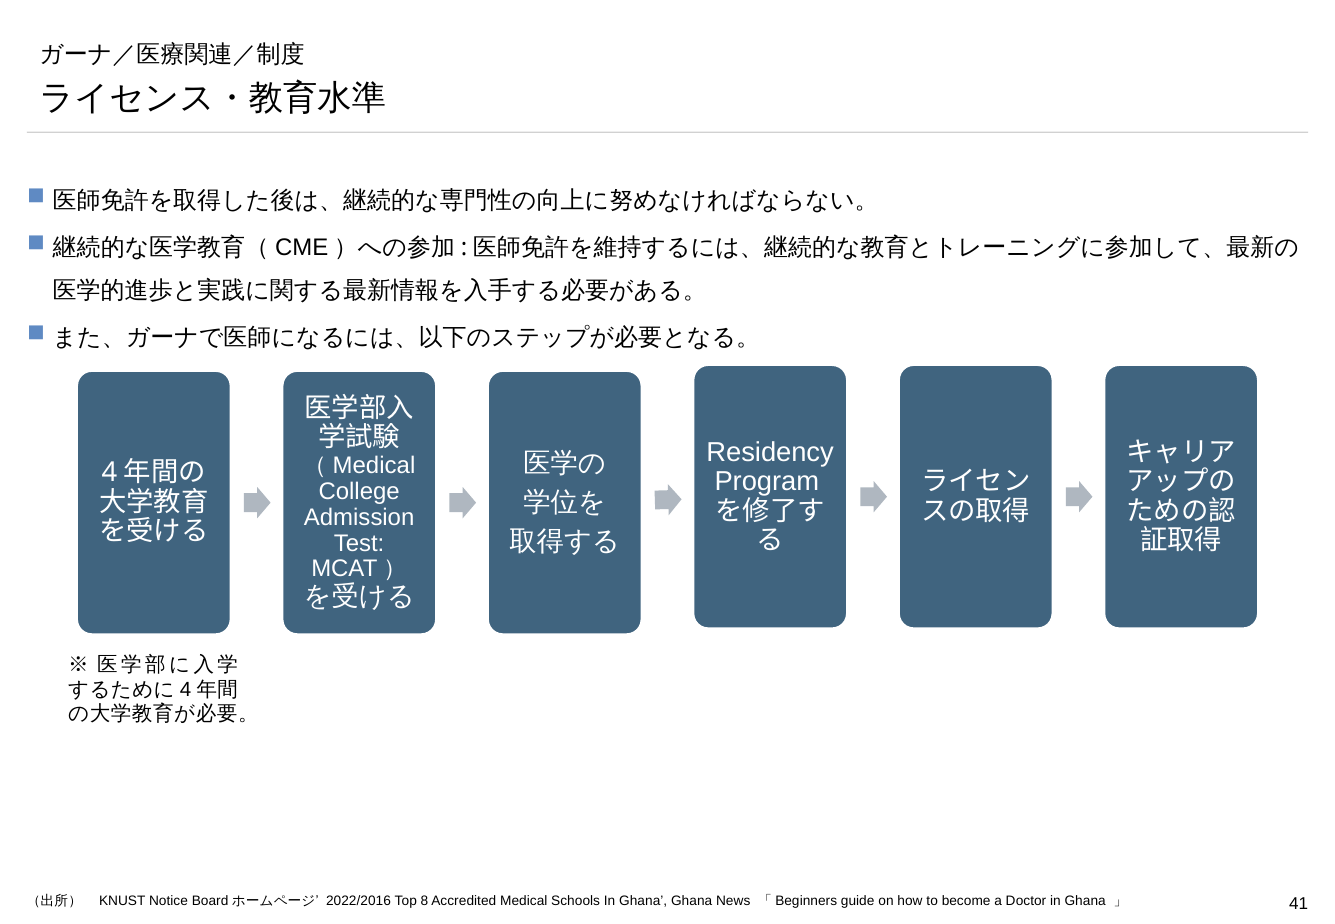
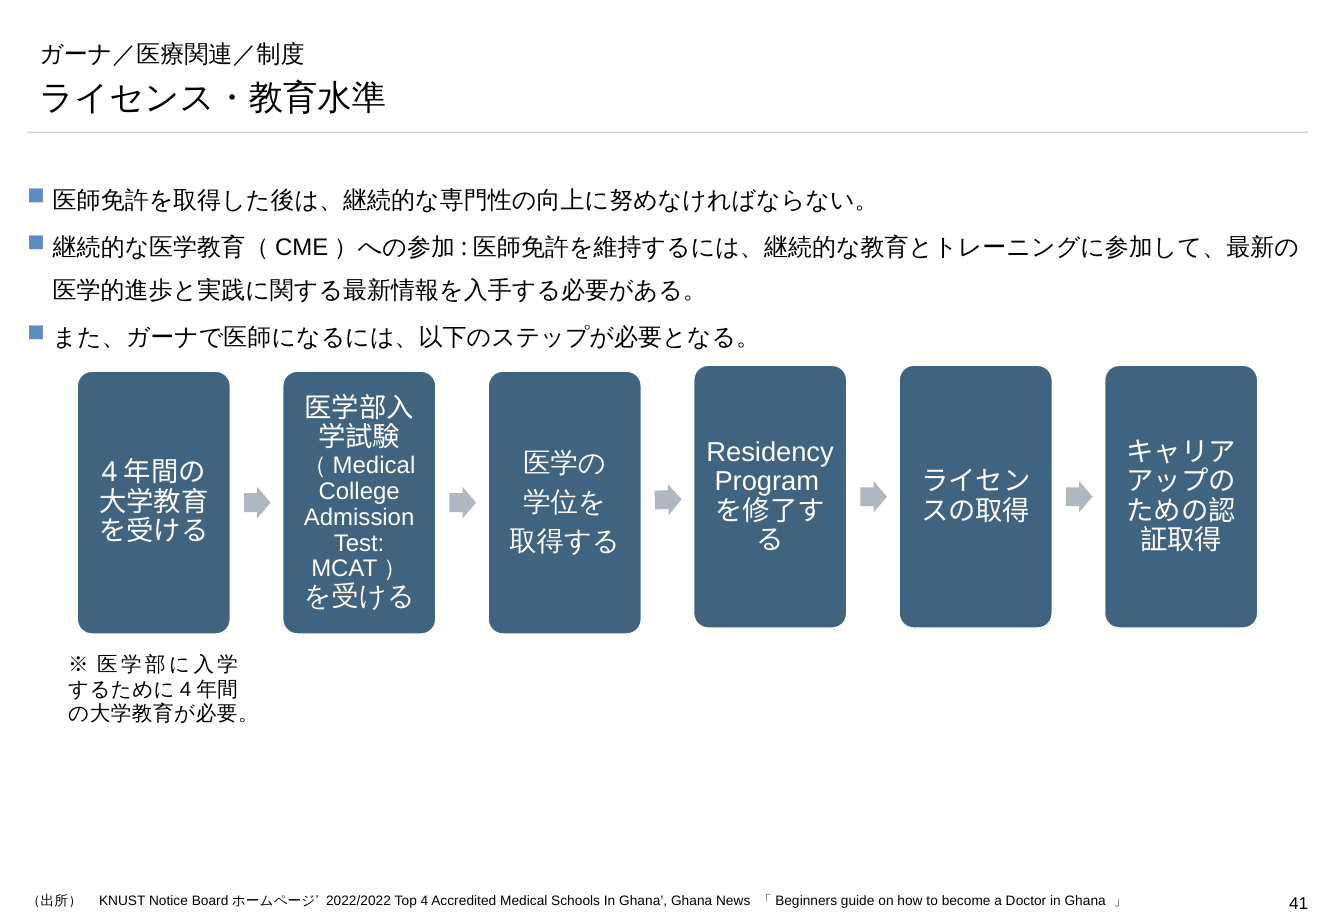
2022/2016: 2022/2016 -> 2022/2022
Top 8: 8 -> 4
